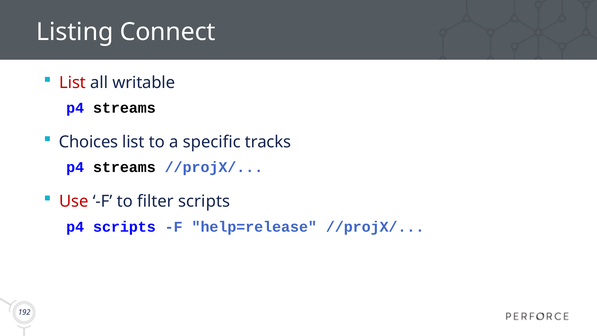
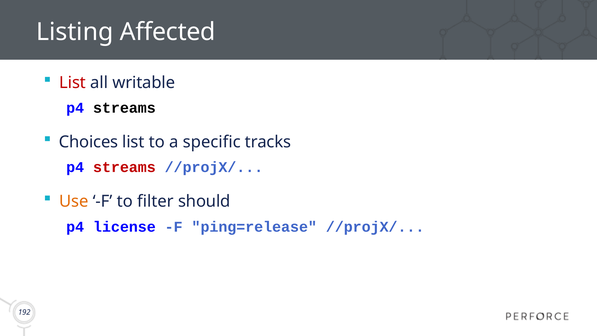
Connect: Connect -> Affected
streams at (124, 167) colour: black -> red
Use colour: red -> orange
filter scripts: scripts -> should
p4 scripts: scripts -> license
help=release: help=release -> ping=release
